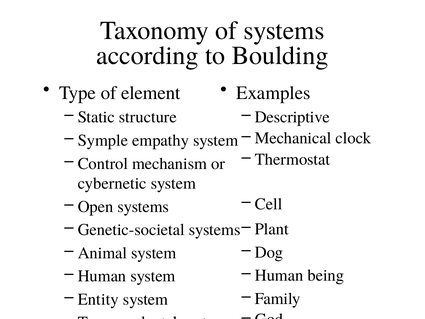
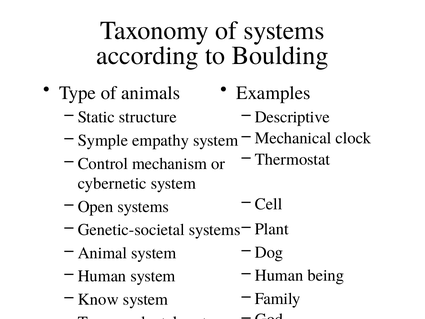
element: element -> animals
Entity: Entity -> Know
